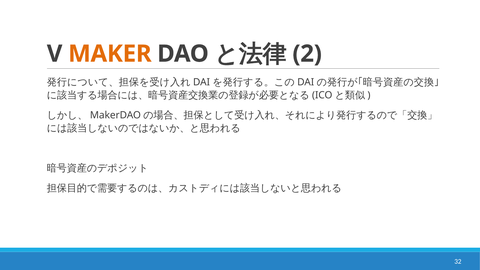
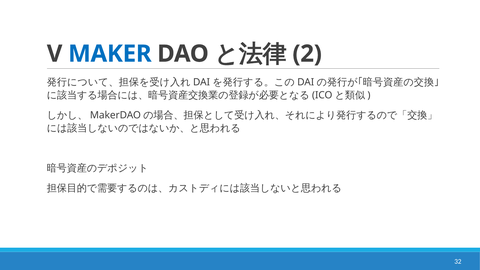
MAKER colour: orange -> blue
